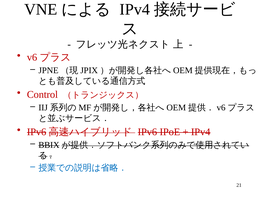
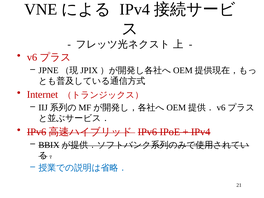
Control: Control -> Internet
